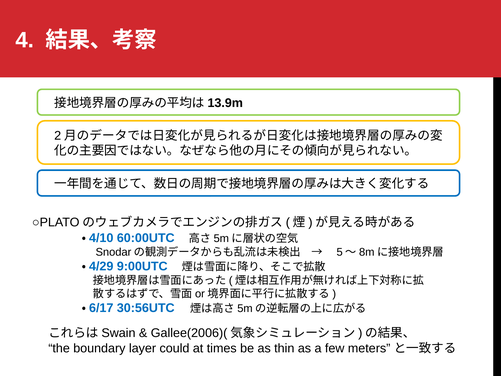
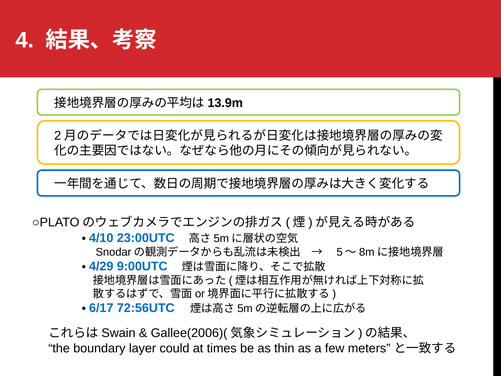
60:00UTC: 60:00UTC -> 23:00UTC
30:56UTC: 30:56UTC -> 72:56UTC
